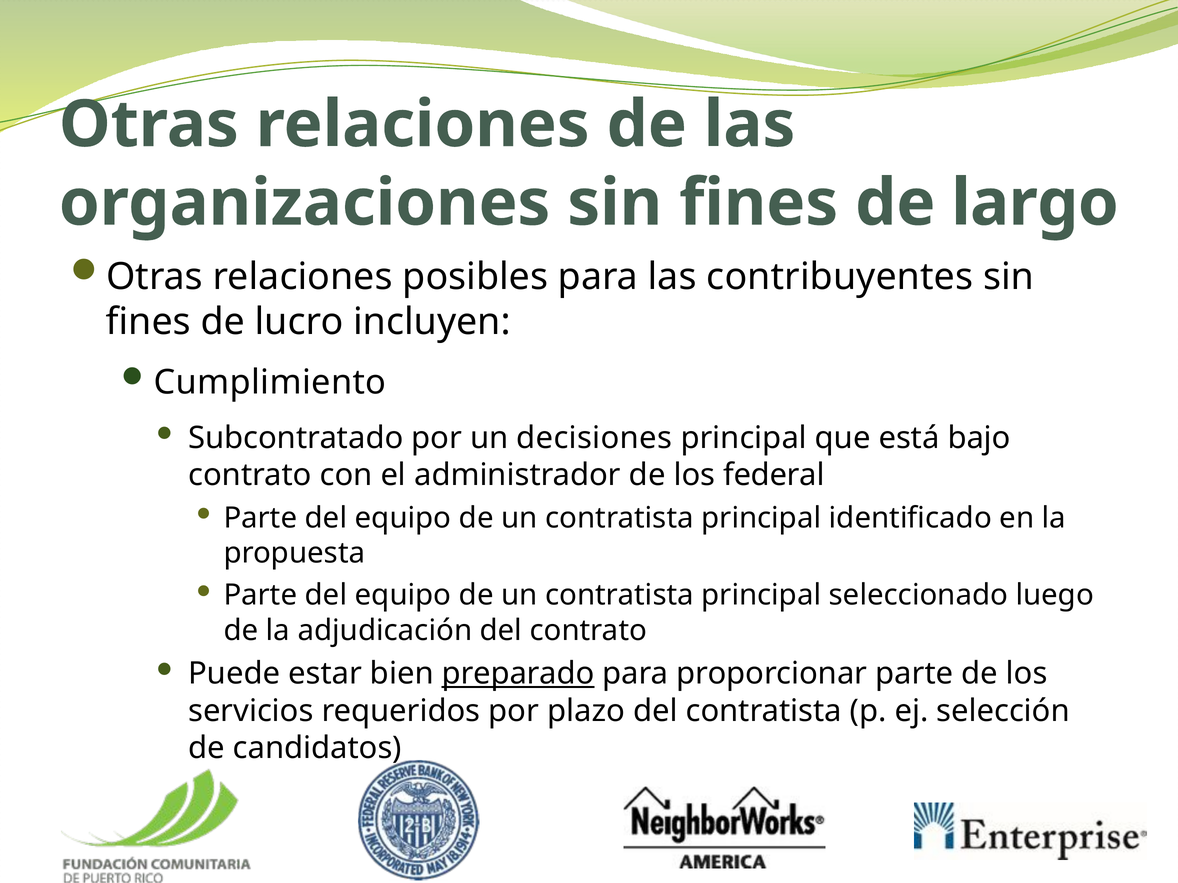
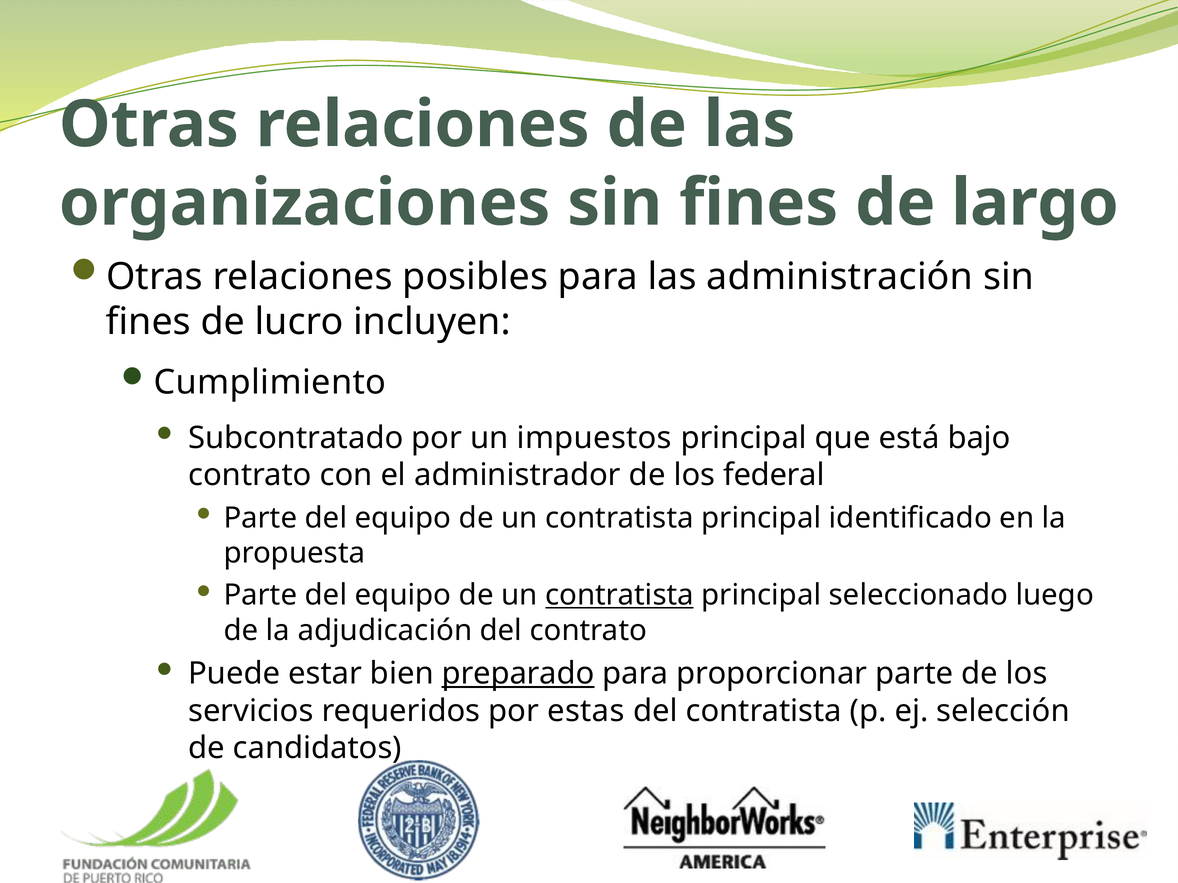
contribuyentes: contribuyentes -> administración
decisiones: decisiones -> impuestos
contratista at (619, 595) underline: none -> present
plazo: plazo -> estas
